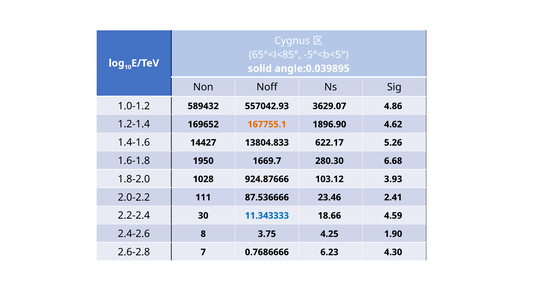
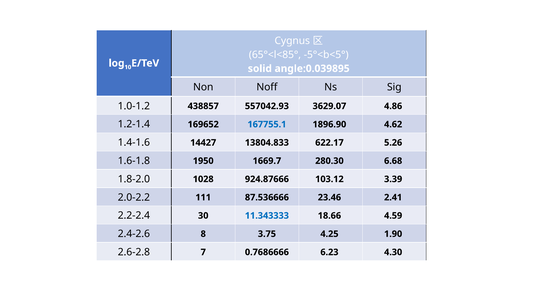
589432: 589432 -> 438857
167755.1 colour: orange -> blue
3.93: 3.93 -> 3.39
